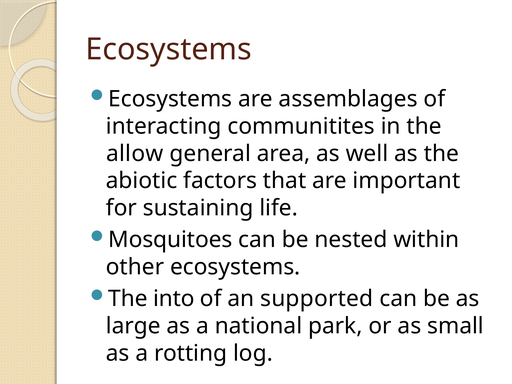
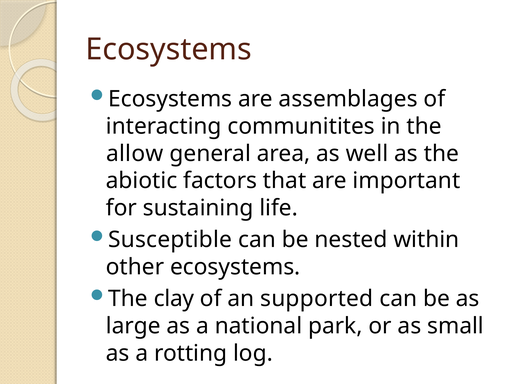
Mosquitoes: Mosquitoes -> Susceptible
into: into -> clay
